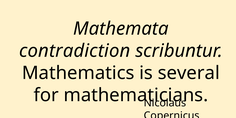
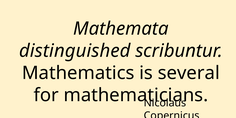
contradiction: contradiction -> distinguished
